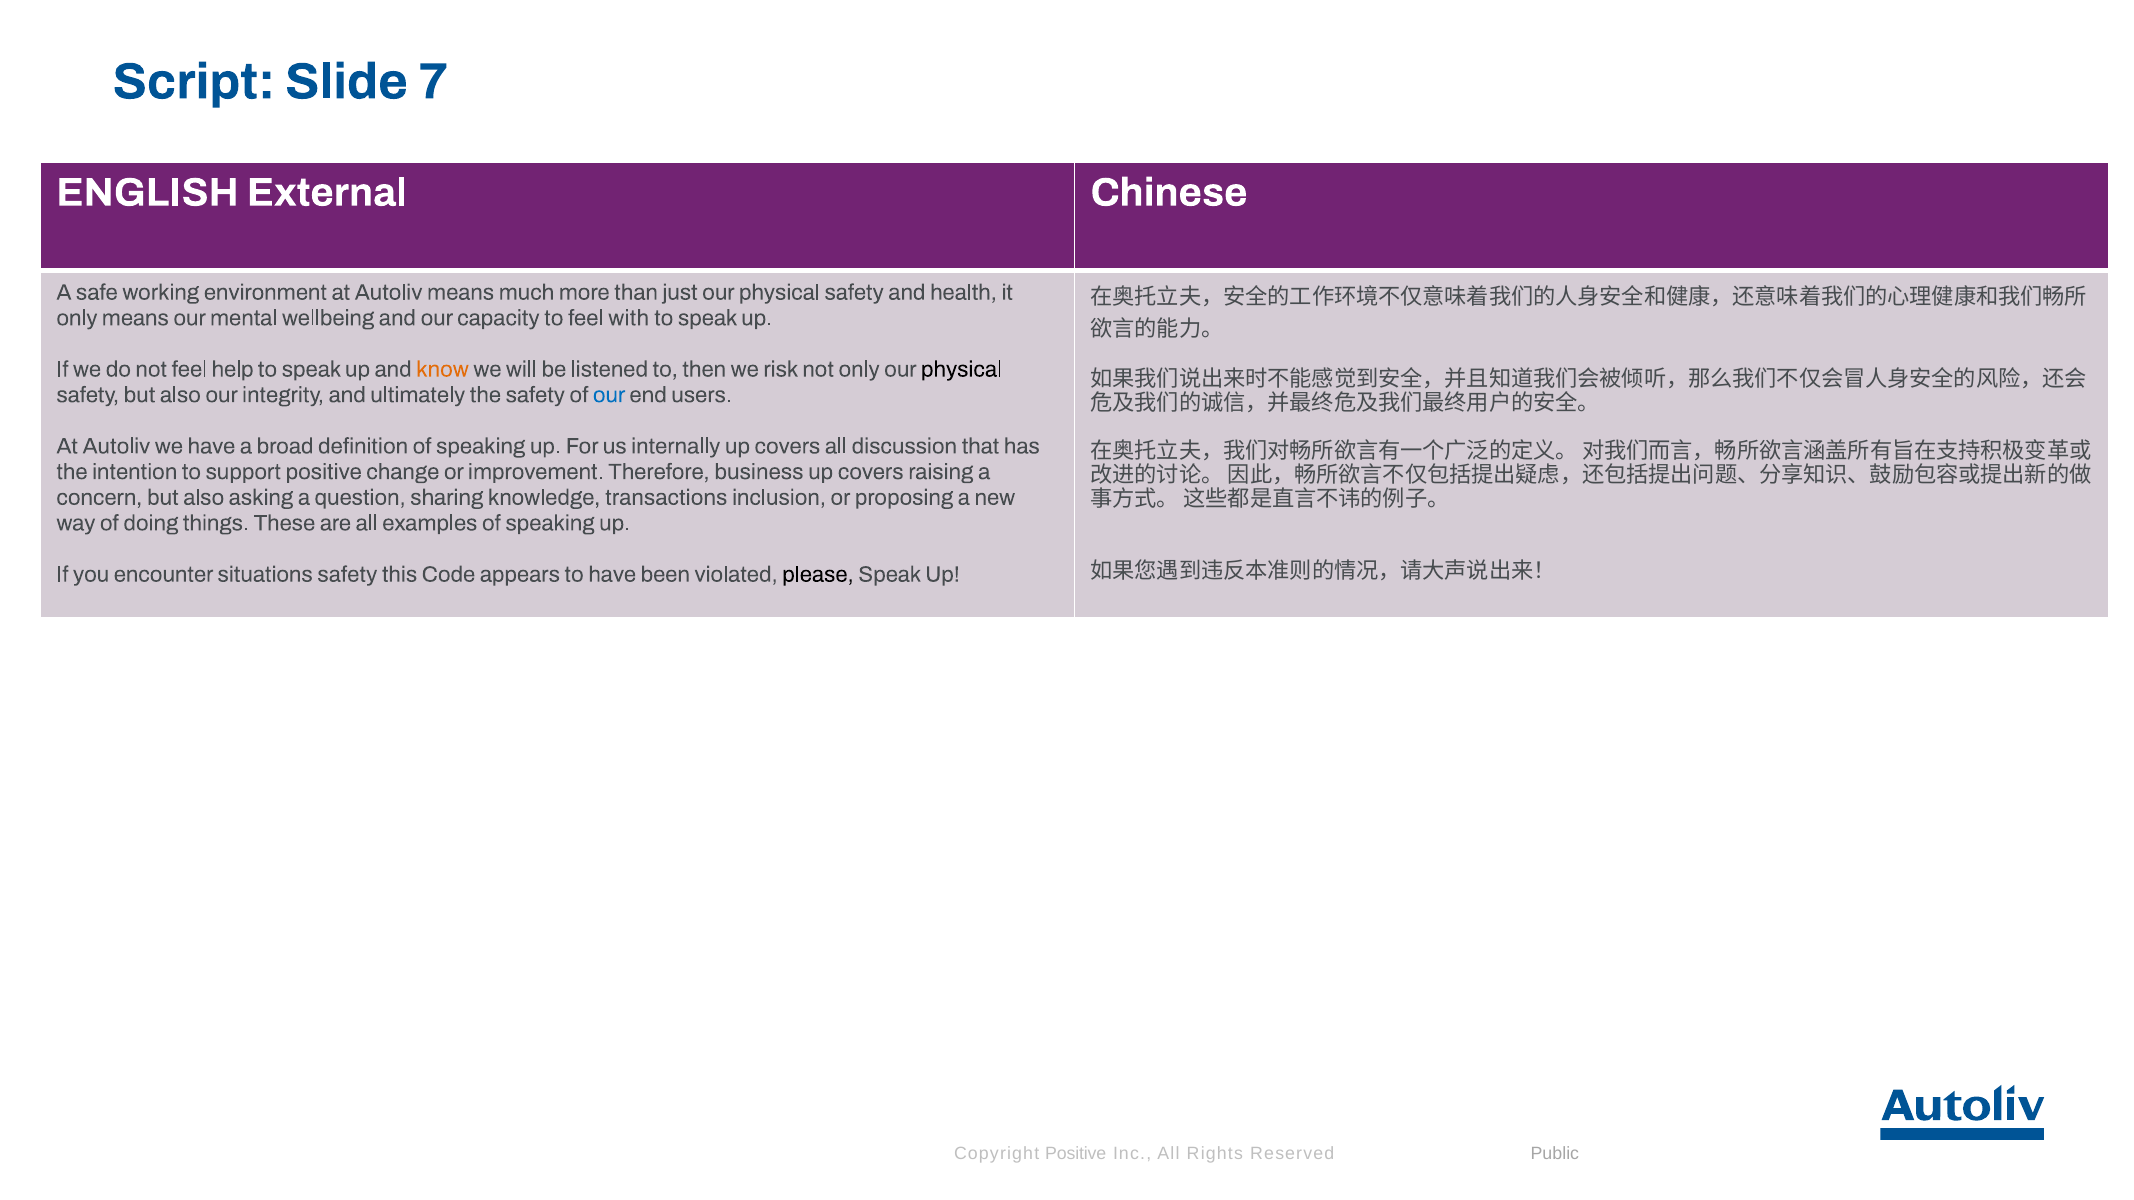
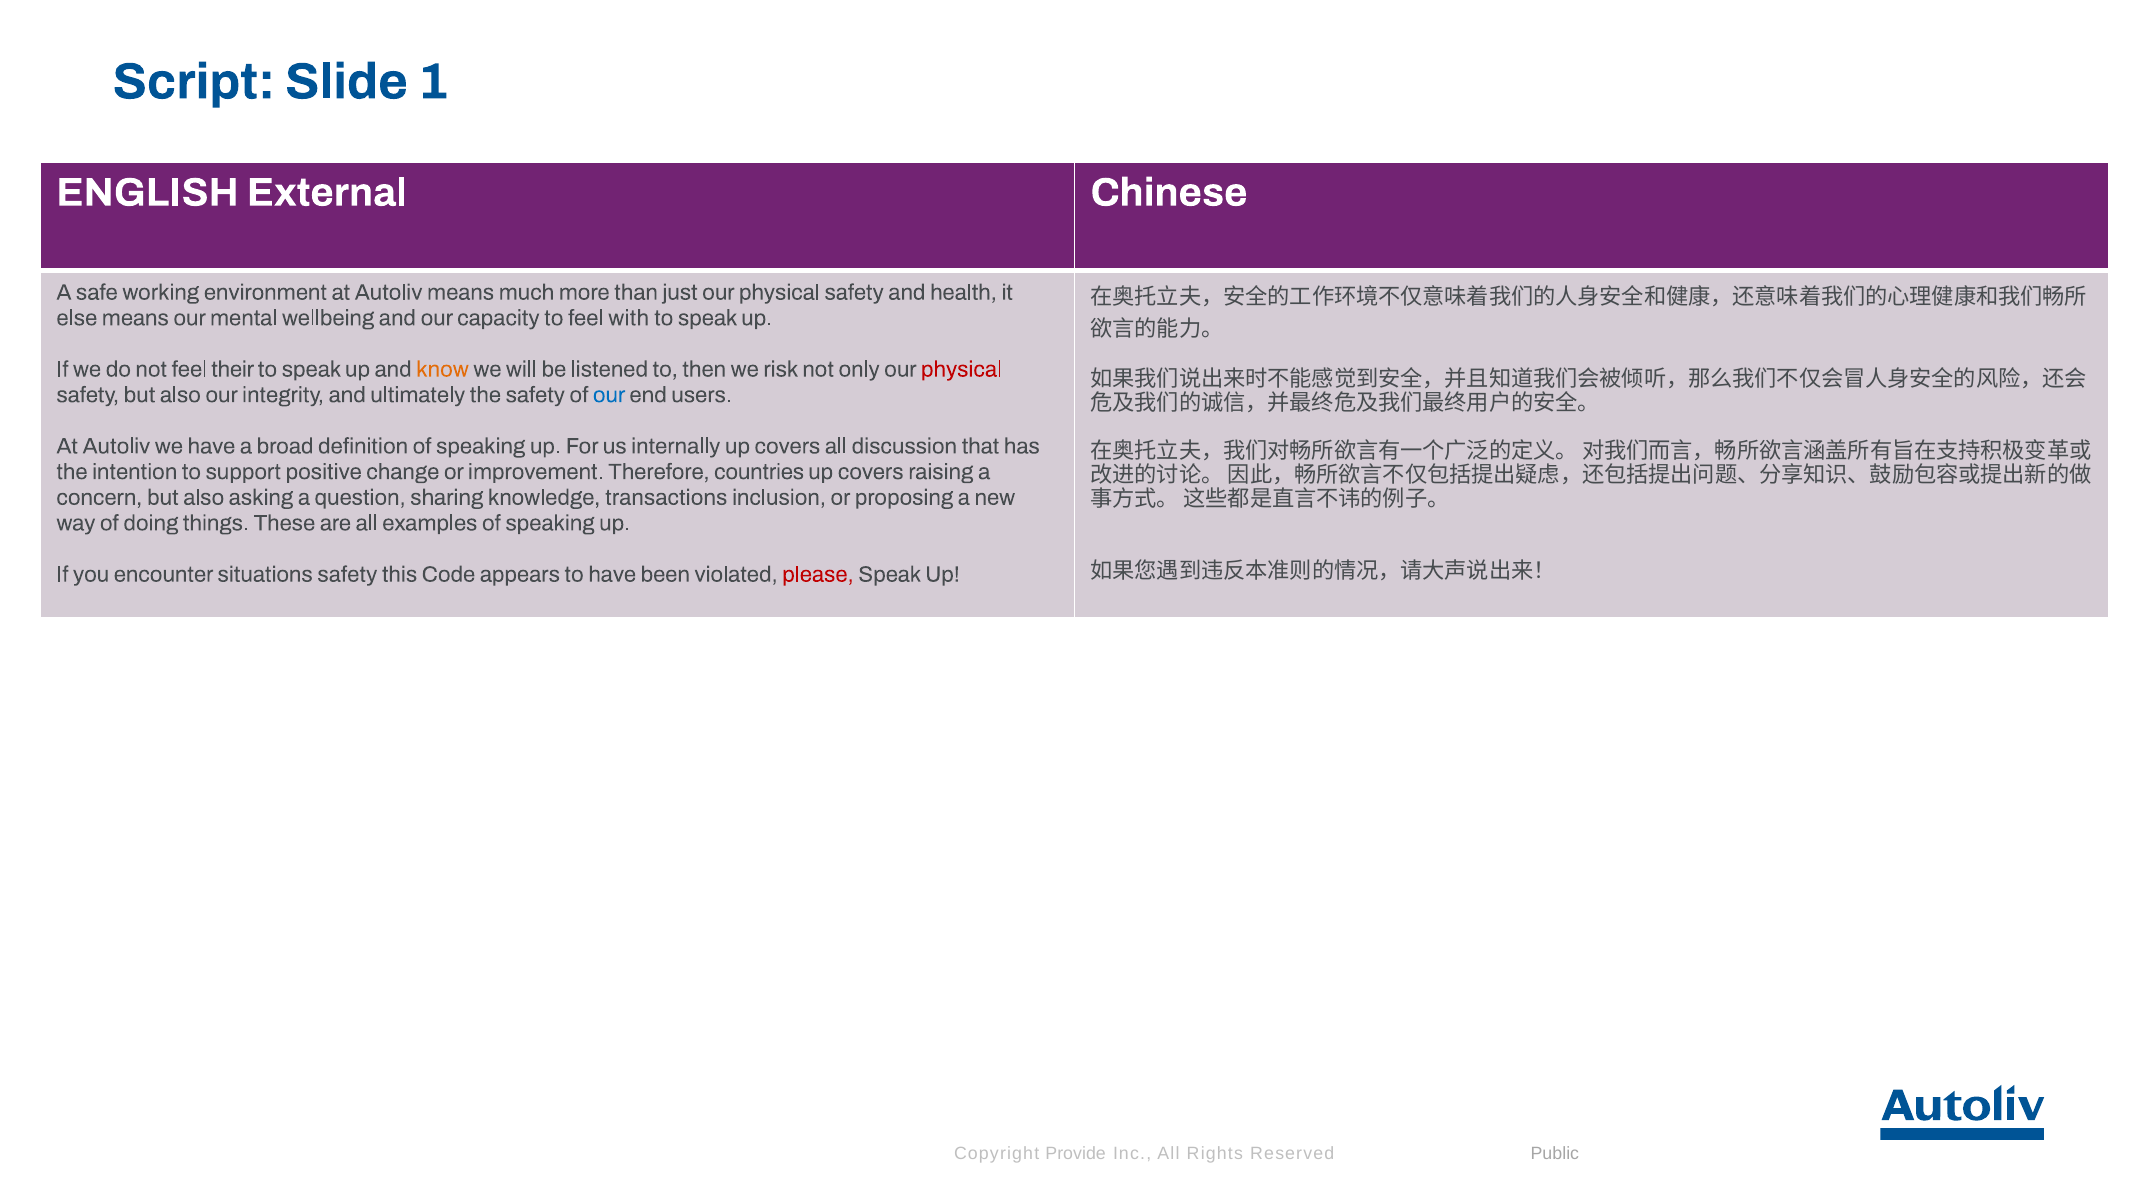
7: 7 -> 1
only at (77, 318): only -> else
help: help -> their
physical at (961, 369) colour: black -> red
business: business -> countries
please colour: black -> red
Positive at (1076, 1154): Positive -> Provide
